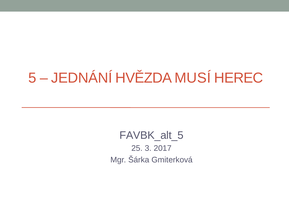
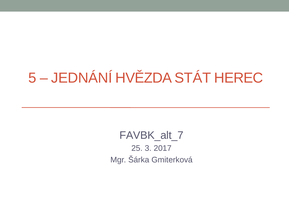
MUSÍ: MUSÍ -> STÁT
FAVBK_alt_5: FAVBK_alt_5 -> FAVBK_alt_7
